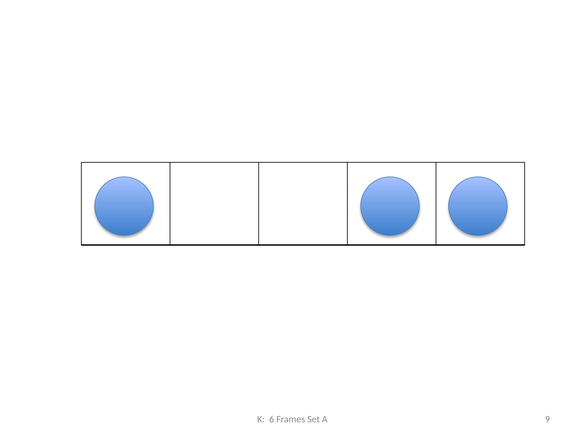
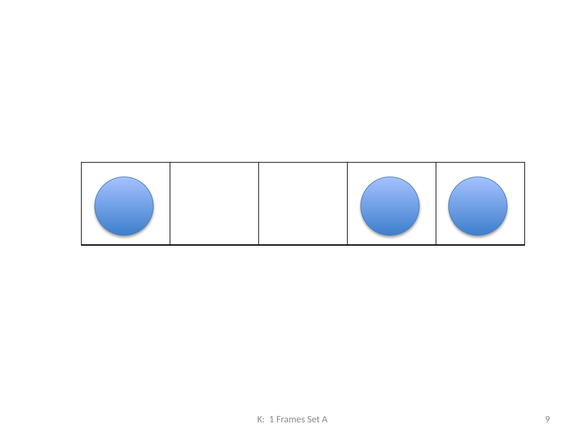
6: 6 -> 1
